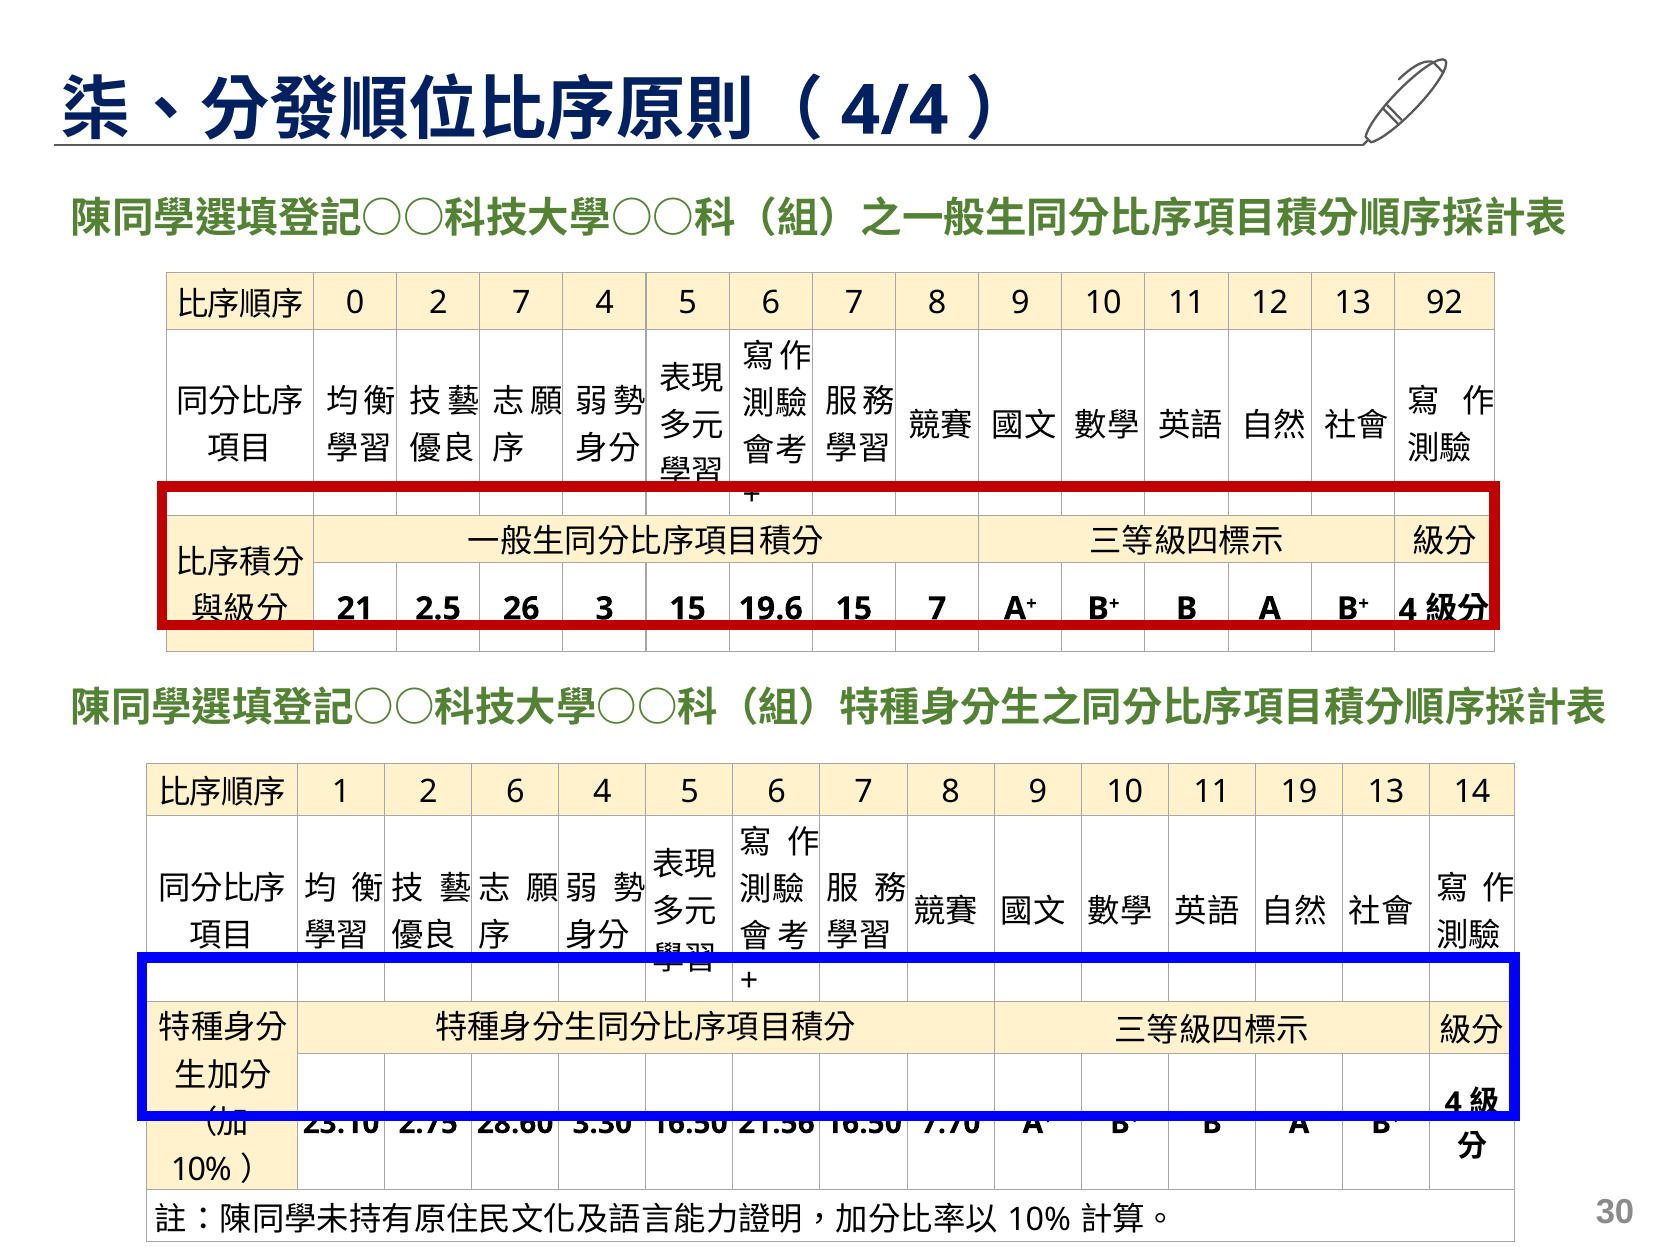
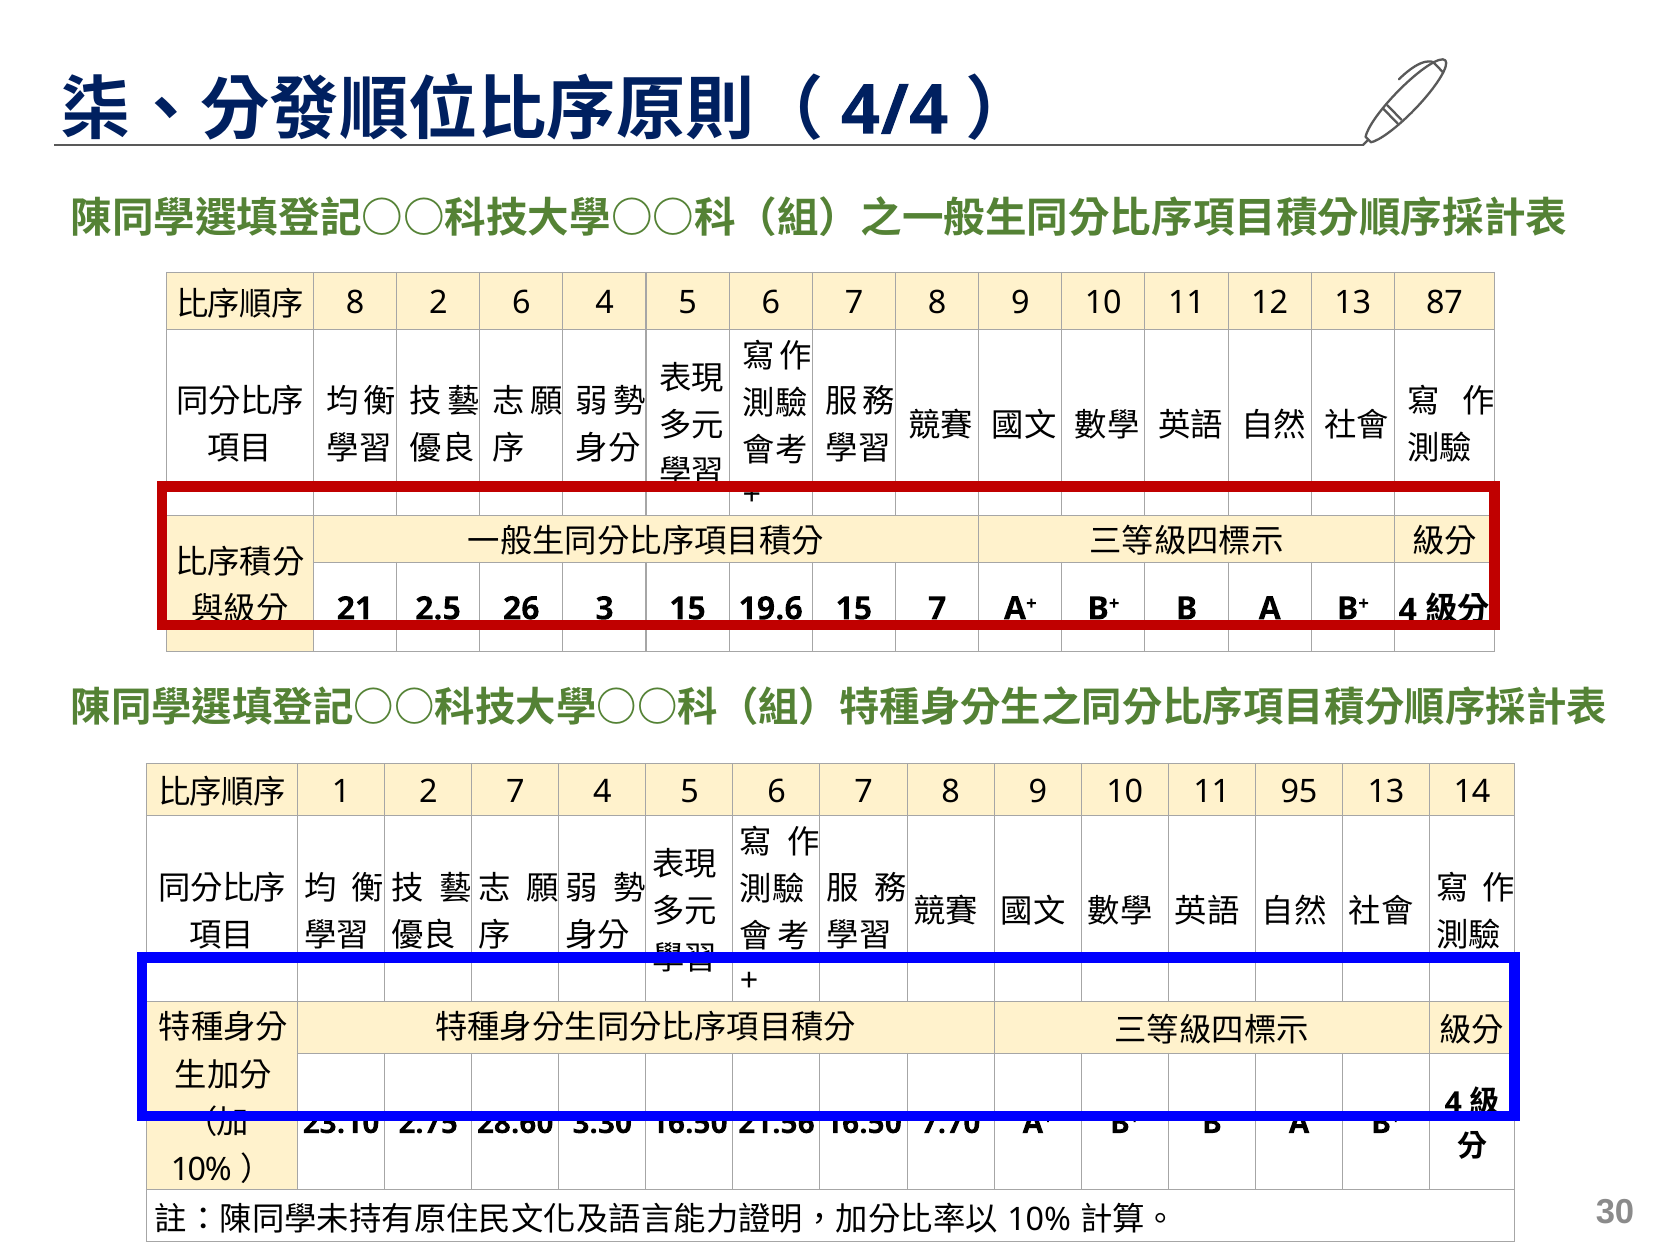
0 at (355, 303): 0 -> 8
2 7: 7 -> 6
92: 92 -> 87
2 6: 6 -> 7
19: 19 -> 95
